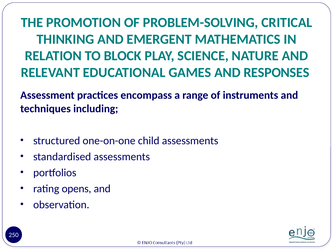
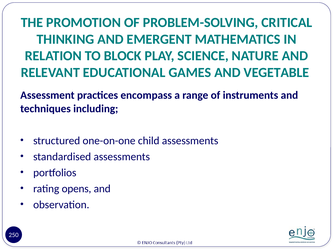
RESPONSES: RESPONSES -> VEGETABLE
